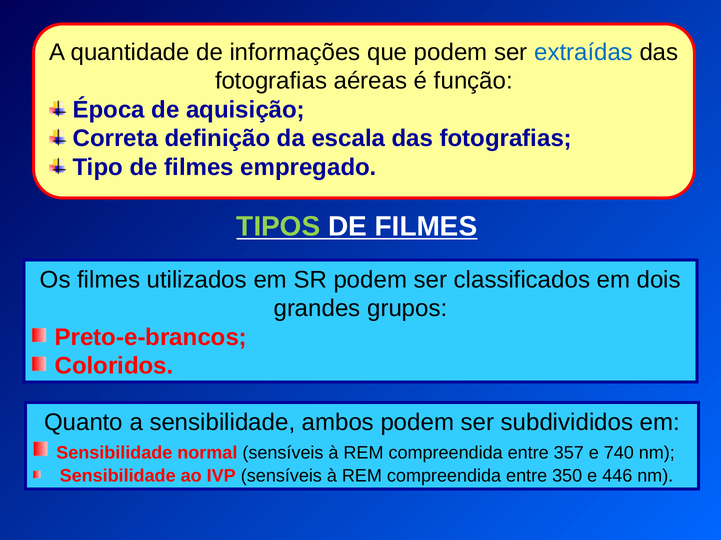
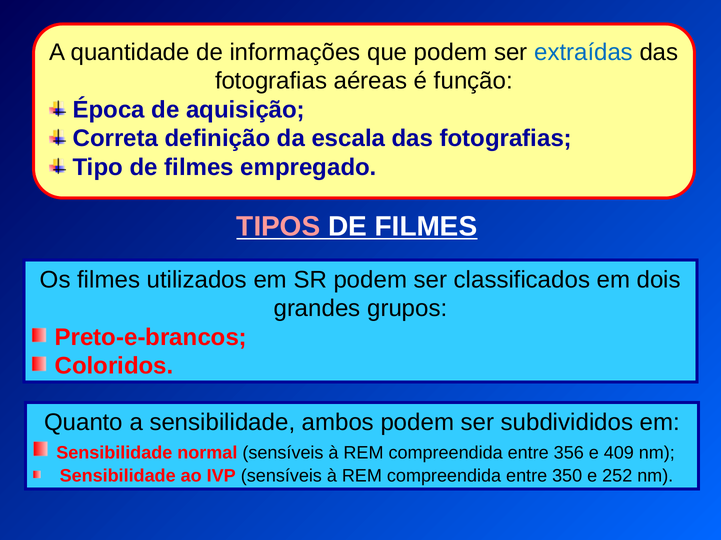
TIPOS colour: light green -> pink
357: 357 -> 356
740: 740 -> 409
446: 446 -> 252
